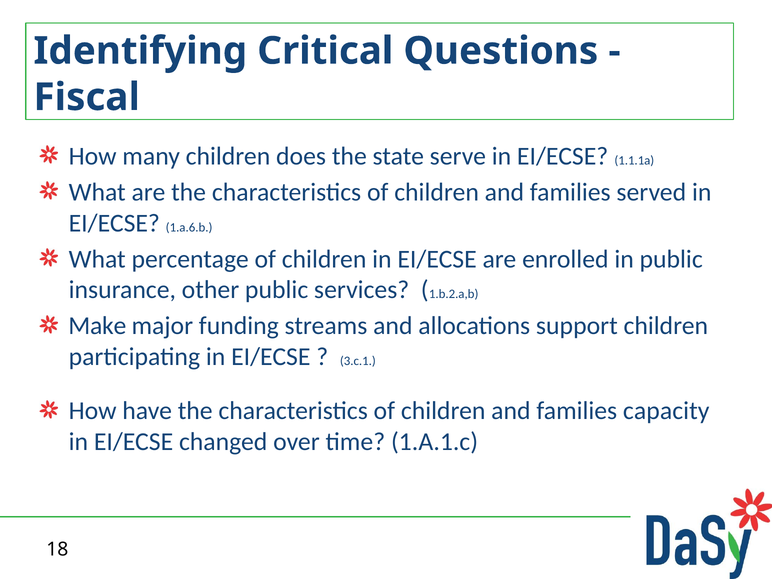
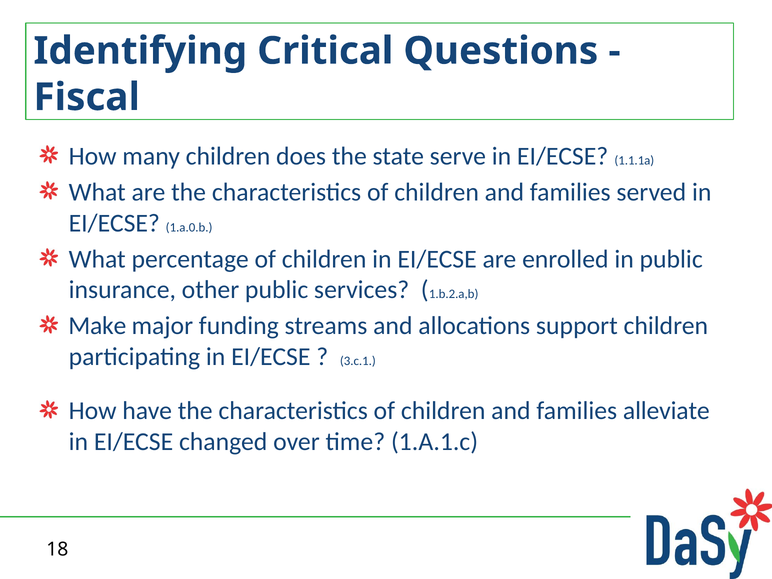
1.a.6.b: 1.a.6.b -> 1.a.0.b
capacity: capacity -> alleviate
